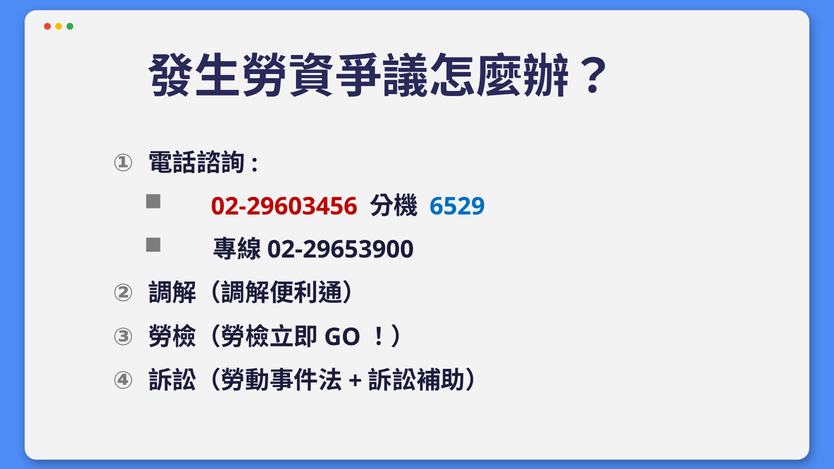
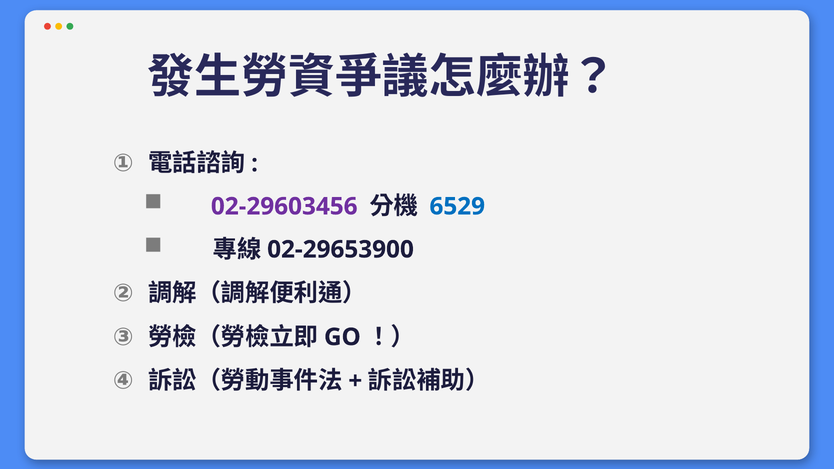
02-29603456 colour: red -> purple
